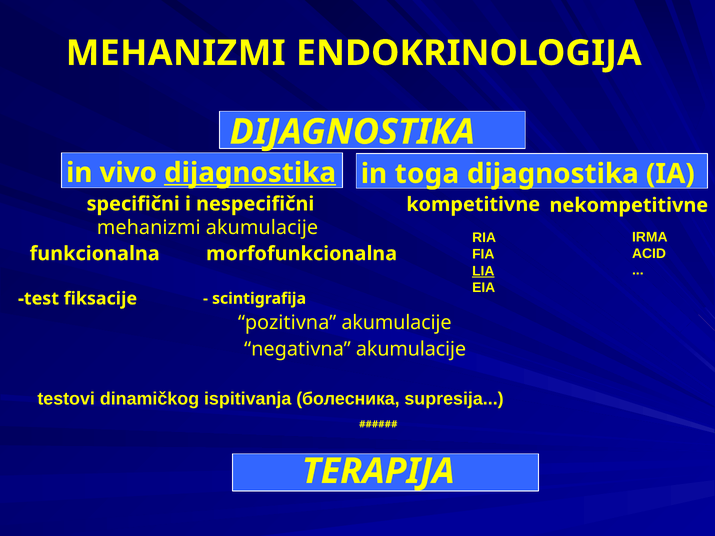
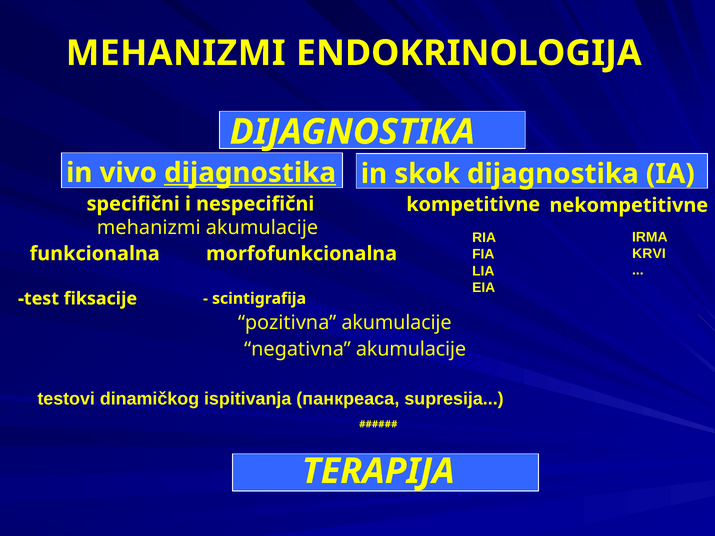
toga: toga -> skok
ACID: ACID -> KRVI
LIA underline: present -> none
болесника: болесника -> панкреаса
